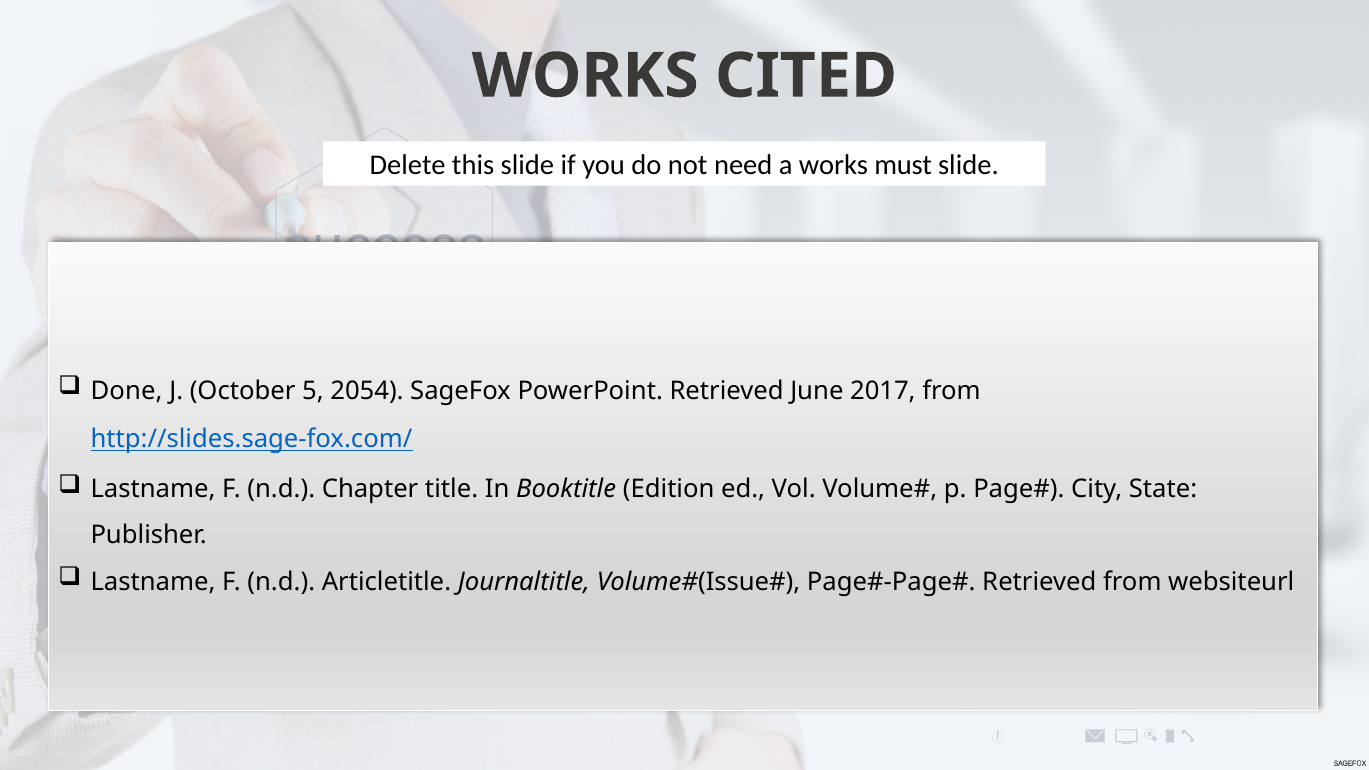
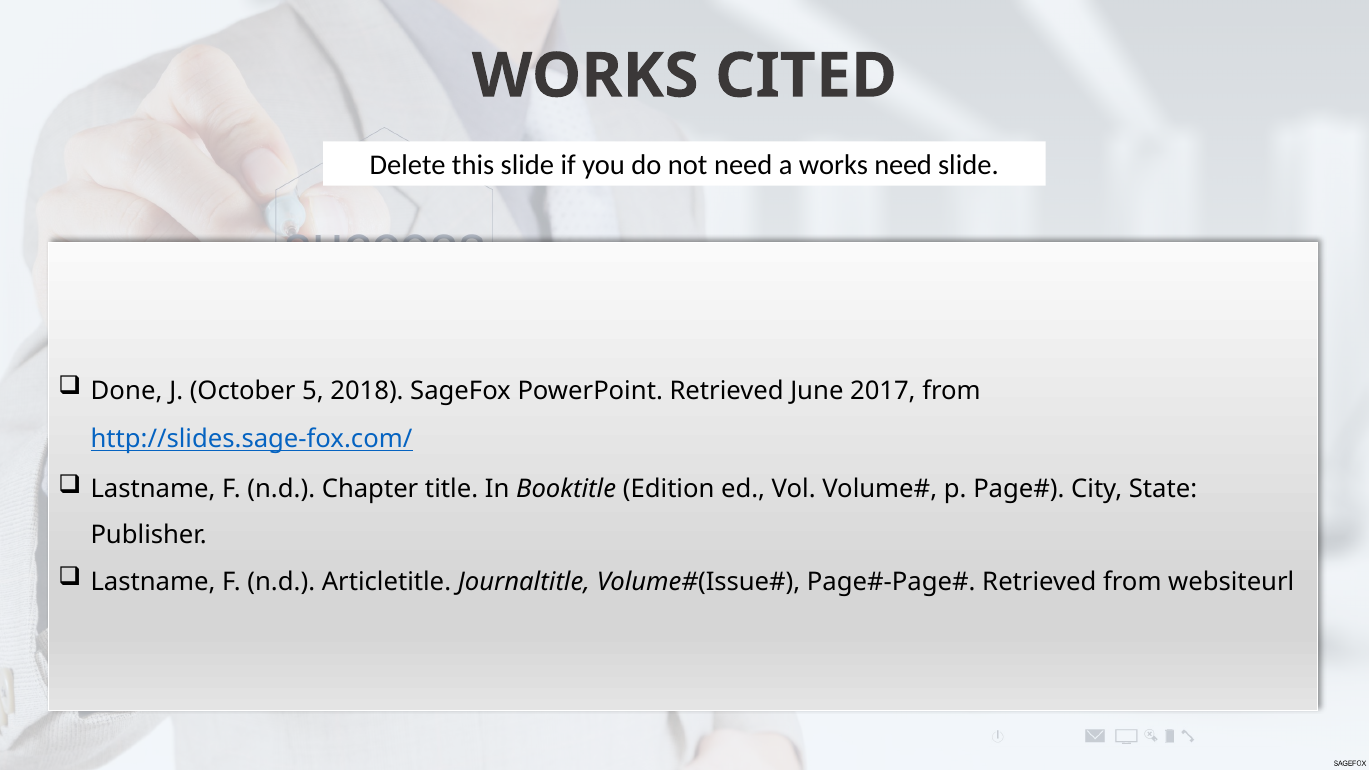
works must: must -> need
2054: 2054 -> 2018
